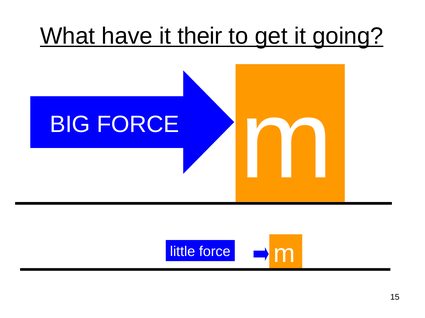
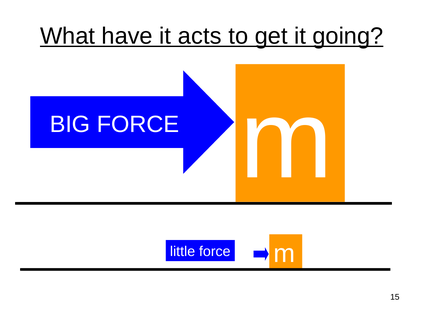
their: their -> acts
